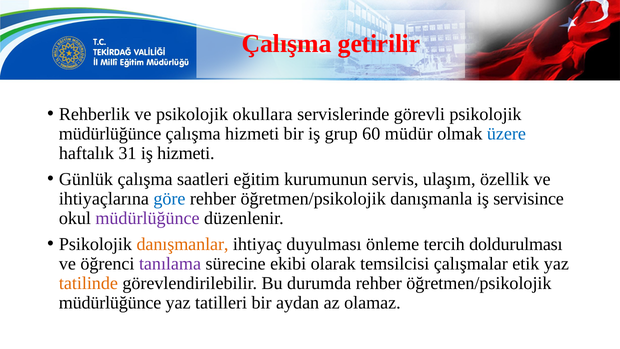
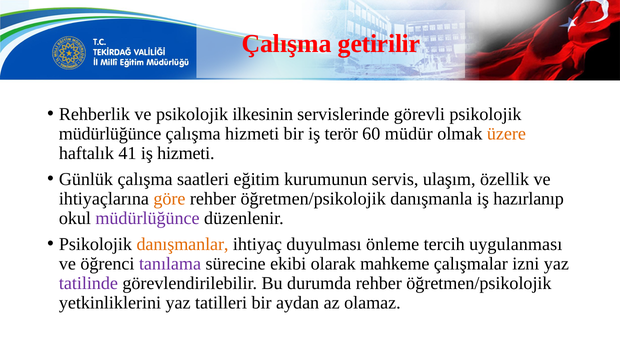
okullara: okullara -> ilkesinin
grup: grup -> terör
üzere colour: blue -> orange
31: 31 -> 41
göre colour: blue -> orange
servisince: servisince -> hazırlanıp
doldurulması: doldurulması -> uygulanması
temsilcisi: temsilcisi -> mahkeme
etik: etik -> izni
tatilinde colour: orange -> purple
müdürlüğünce at (110, 303): müdürlüğünce -> yetkinliklerini
